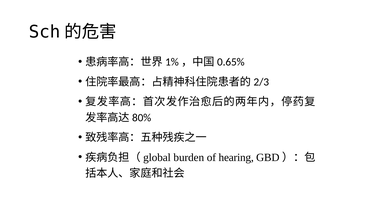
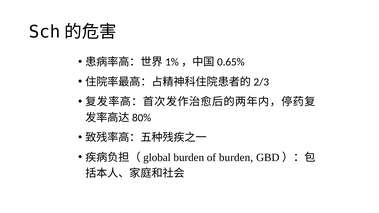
of hearing: hearing -> burden
